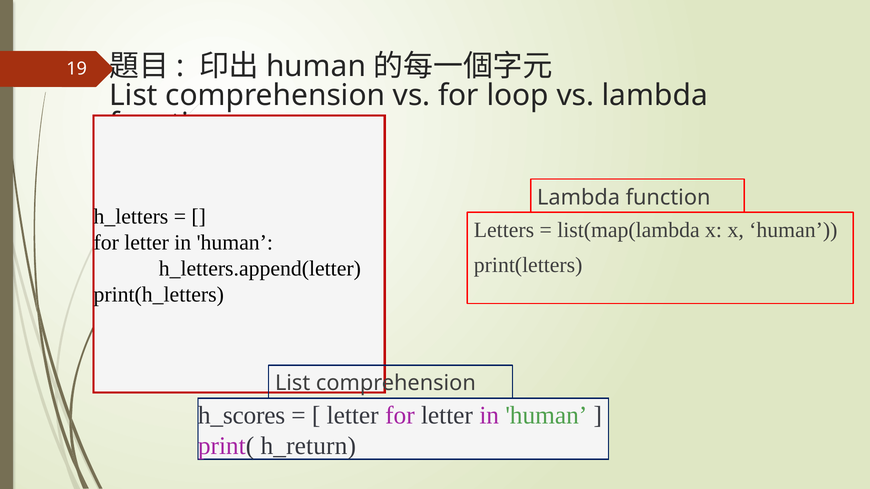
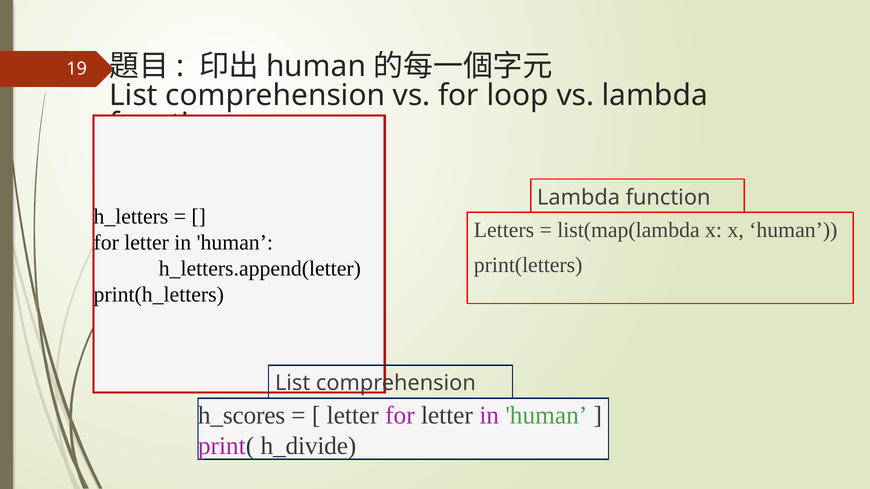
h_return: h_return -> h_divide
